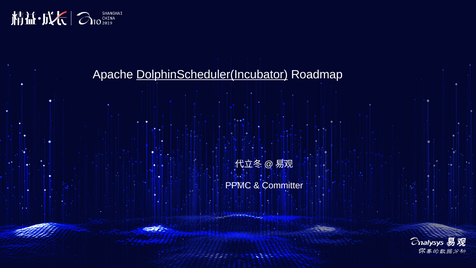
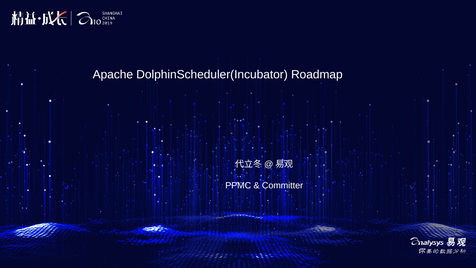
DolphinScheduler(Incubator underline: present -> none
